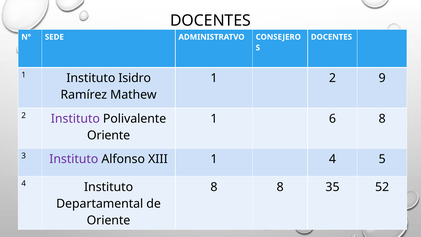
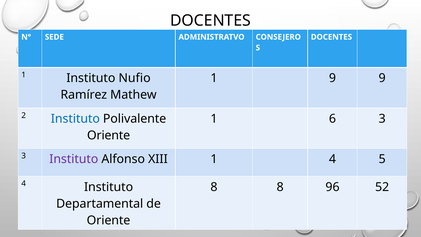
Isidro: Isidro -> Nufio
1 2: 2 -> 9
Instituto at (75, 119) colour: purple -> blue
6 8: 8 -> 3
35: 35 -> 96
